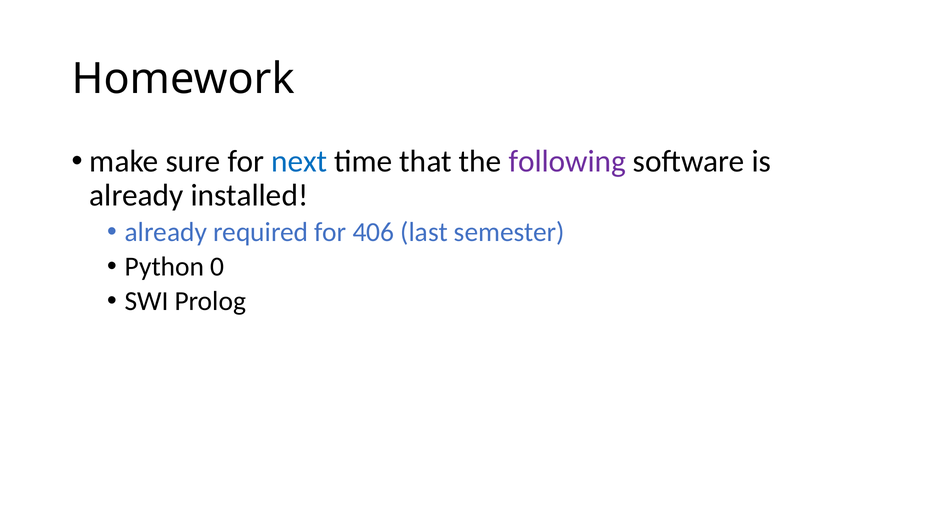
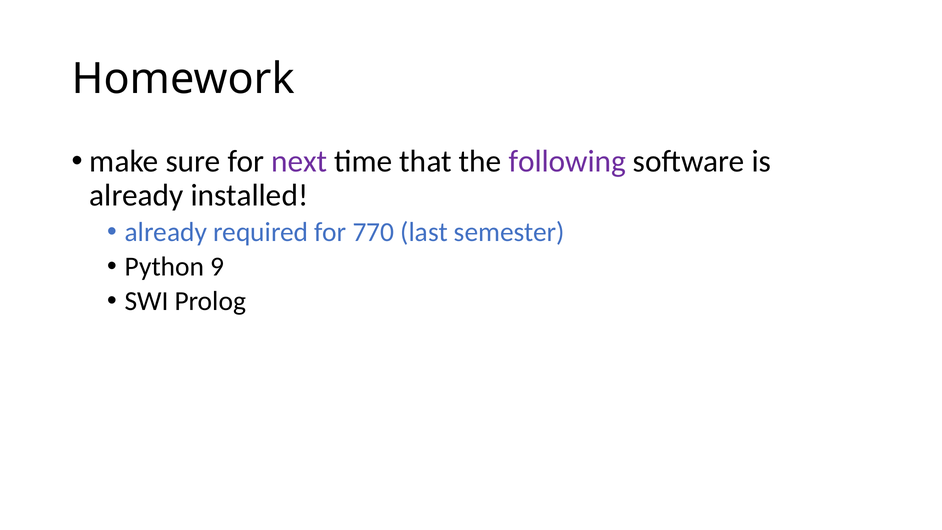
next colour: blue -> purple
406: 406 -> 770
0: 0 -> 9
